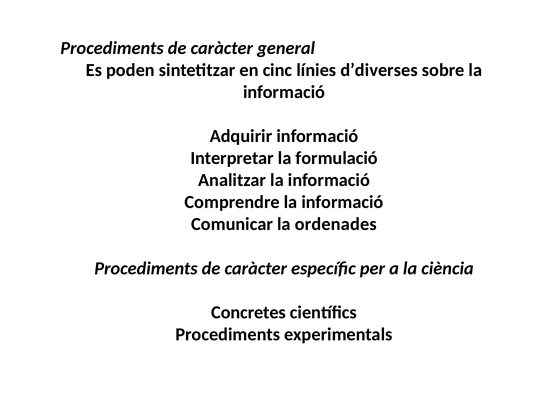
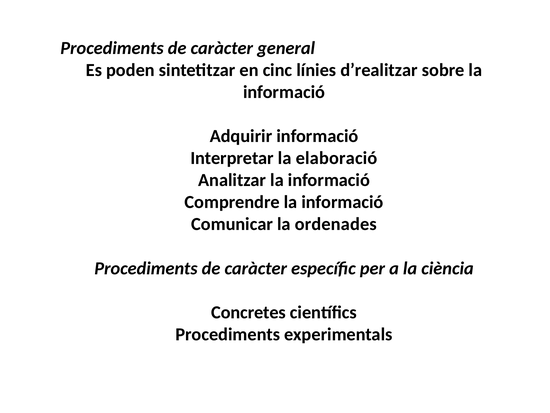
d’diverses: d’diverses -> d’realitzar
formulació: formulació -> elaboració
